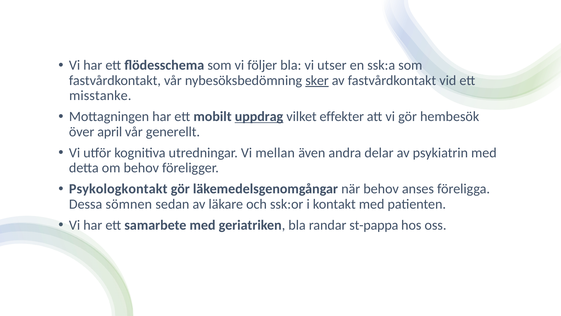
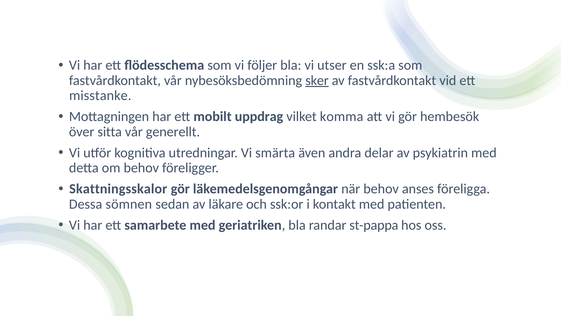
uppdrag underline: present -> none
effekter: effekter -> komma
april: april -> sitta
mellan: mellan -> smärta
Psykologkontakt: Psykologkontakt -> Skattningsskalor
